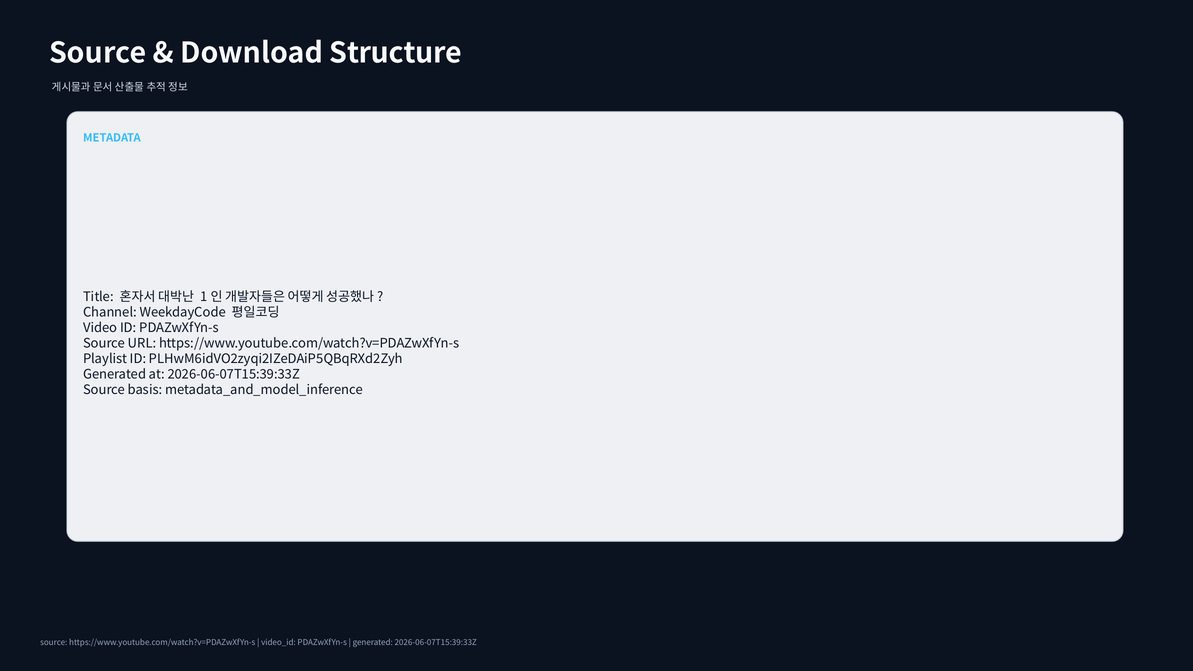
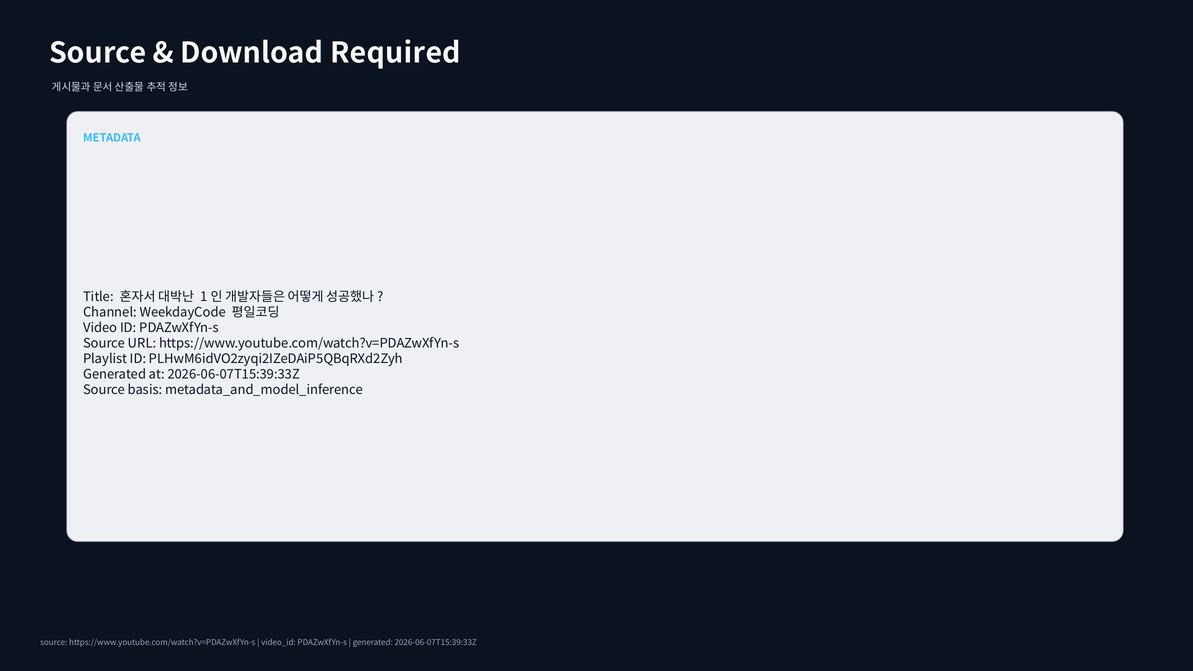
Structure: Structure -> Required
